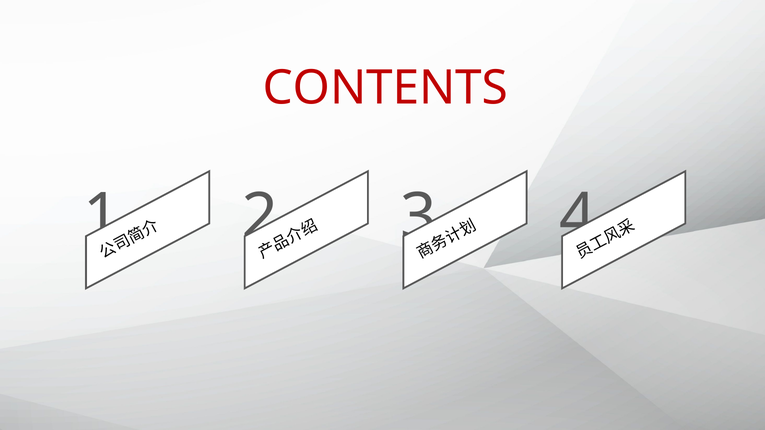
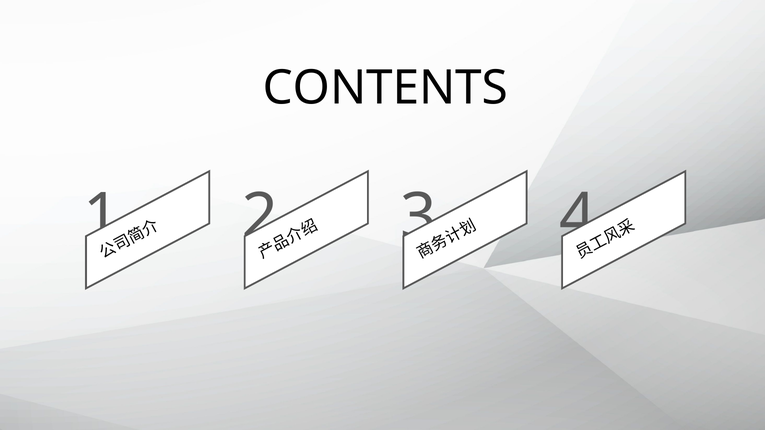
CONTENTS colour: red -> black
